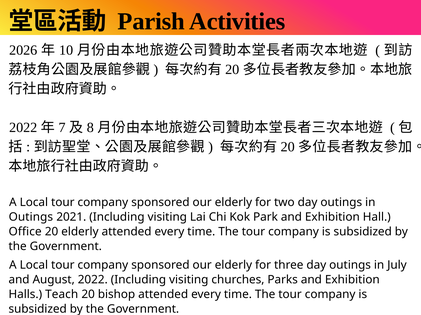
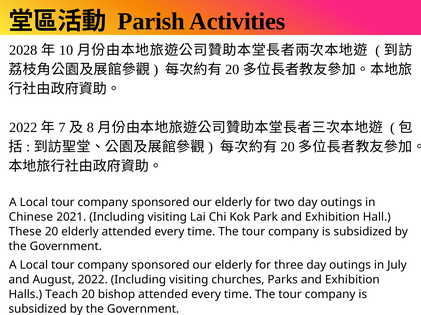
2026: 2026 -> 2028
Outings at (31, 217): Outings -> Chinese
Office: Office -> These
